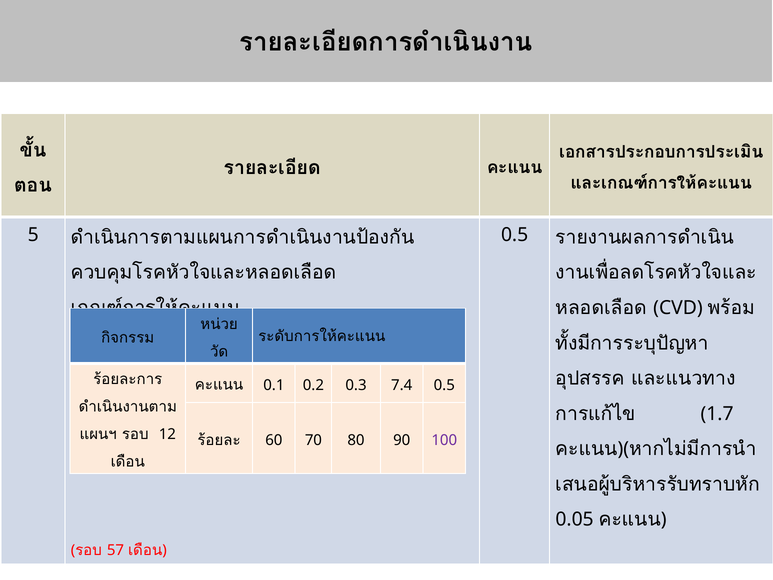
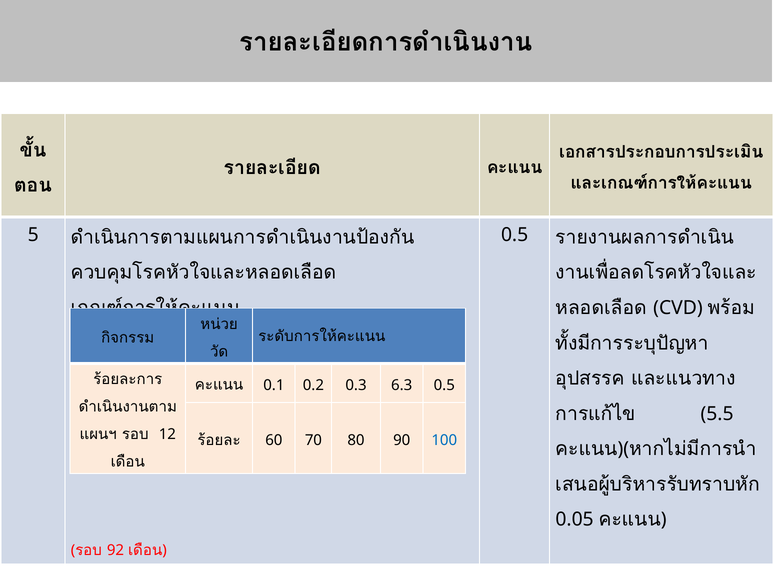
7.4: 7.4 -> 6.3
1.7: 1.7 -> 5.5
100 colour: purple -> blue
57: 57 -> 92
